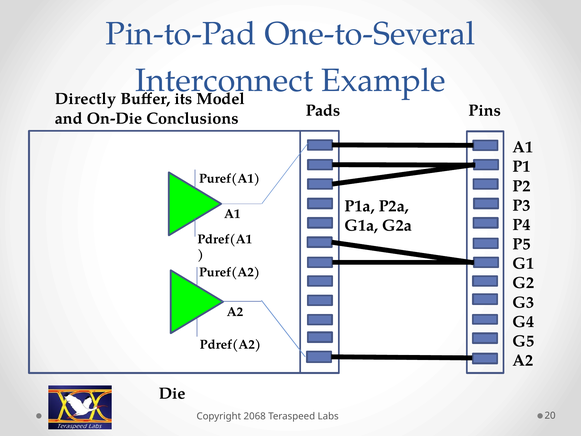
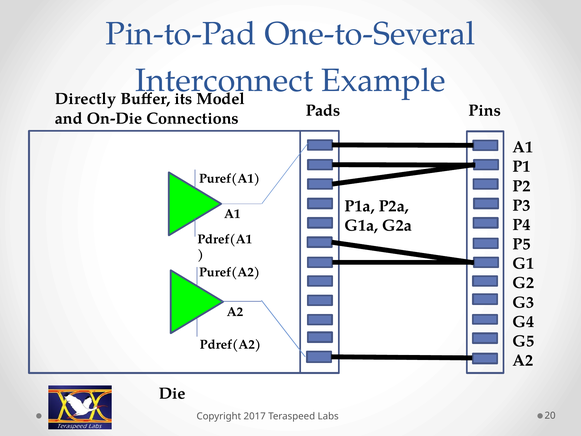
Conclusions: Conclusions -> Connections
2068: 2068 -> 2017
